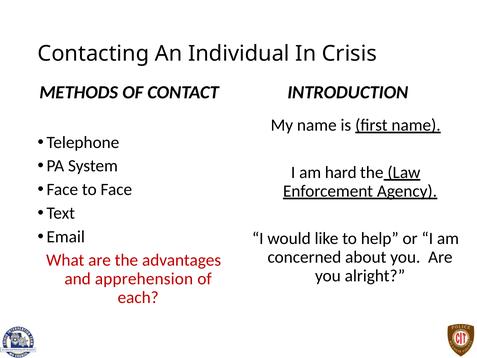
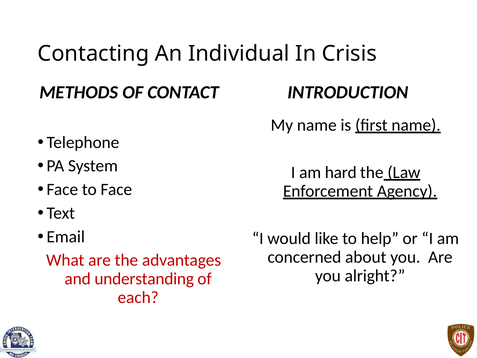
apprehension: apprehension -> understanding
